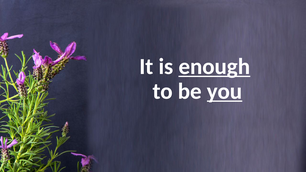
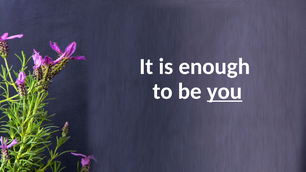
enough underline: present -> none
